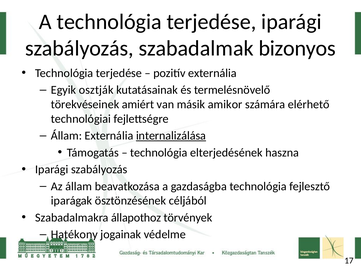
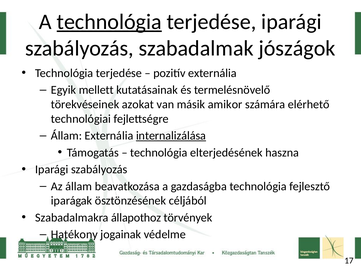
technológia at (109, 22) underline: none -> present
bizonyos: bizonyos -> jószágok
osztják: osztják -> mellett
amiért: amiért -> azokat
